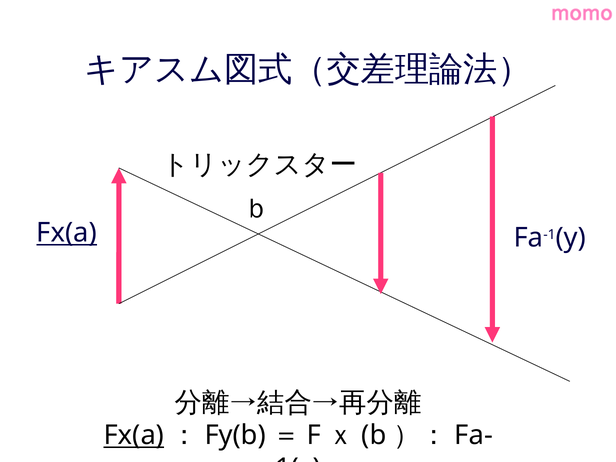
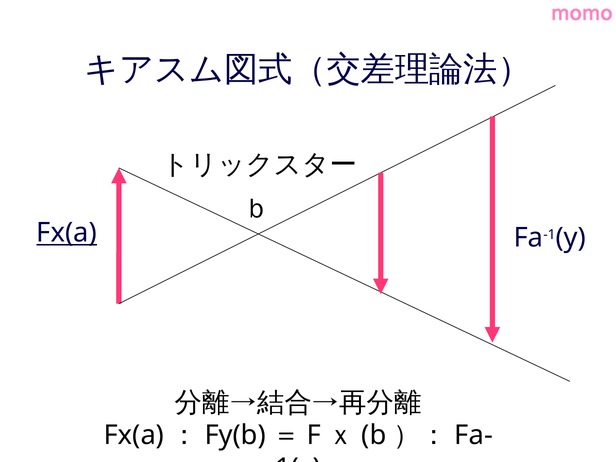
Fx(a at (134, 435) underline: present -> none
